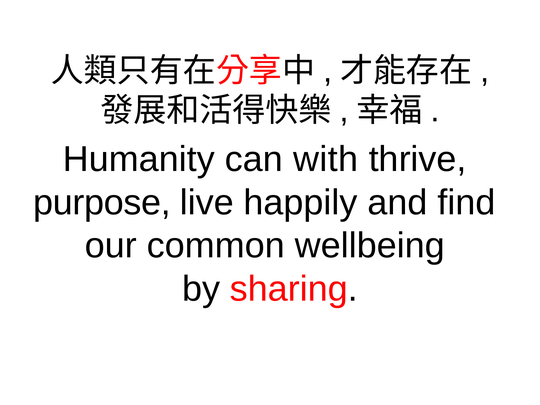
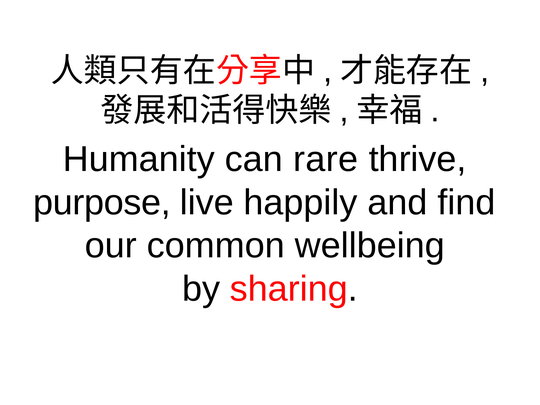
with: with -> rare
